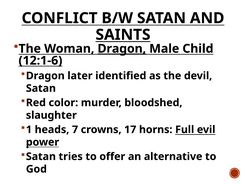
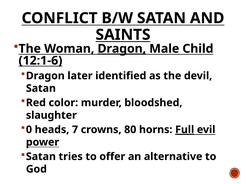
1: 1 -> 0
17: 17 -> 80
Full underline: none -> present
